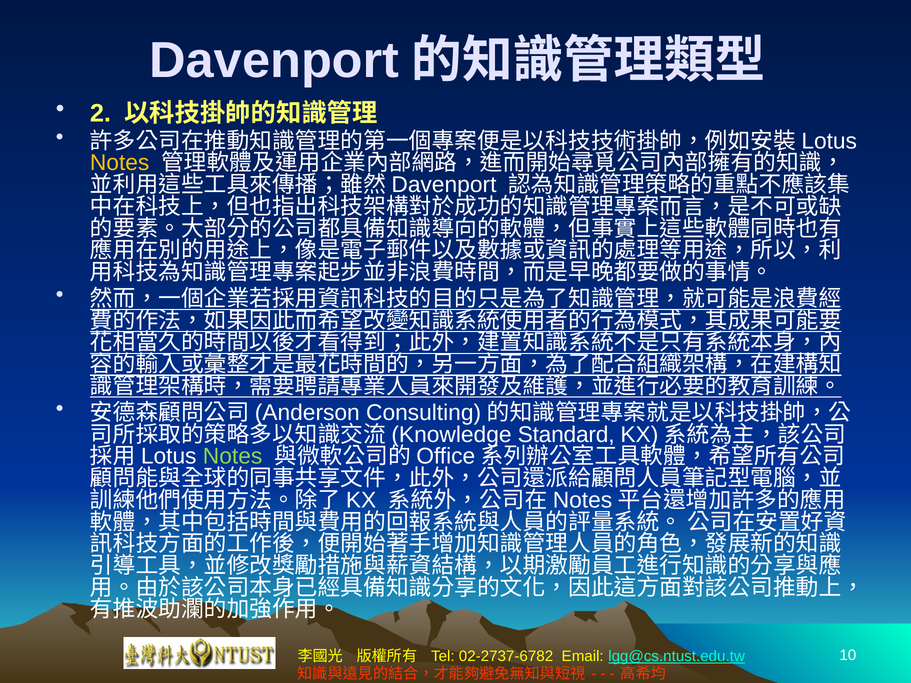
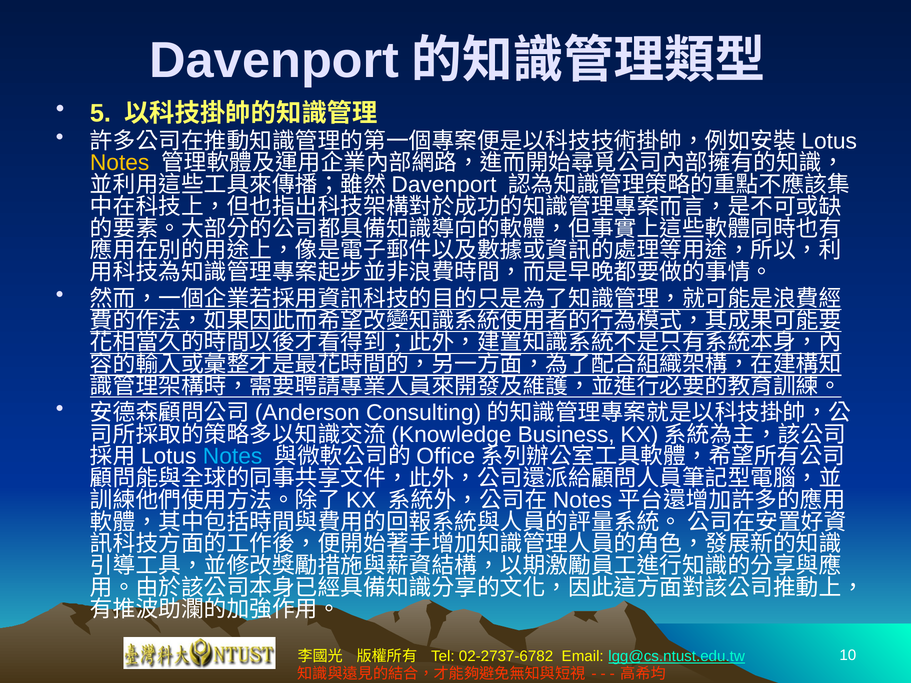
2: 2 -> 5
Standard: Standard -> Business
Notes at (233, 457) colour: light green -> light blue
